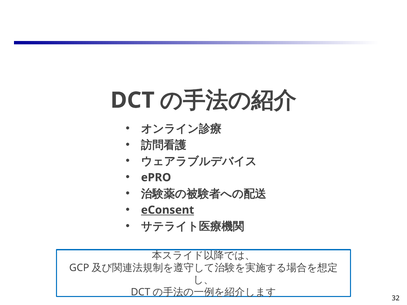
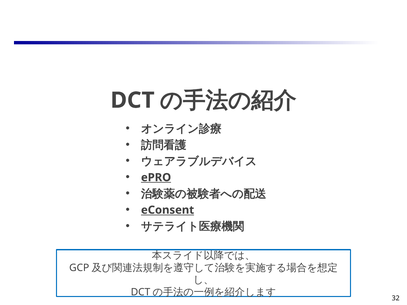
ePRO underline: none -> present
